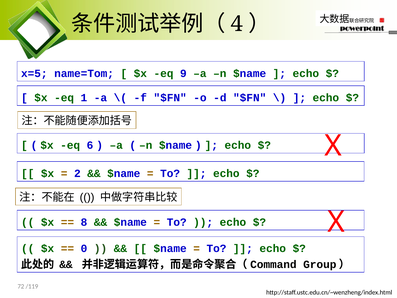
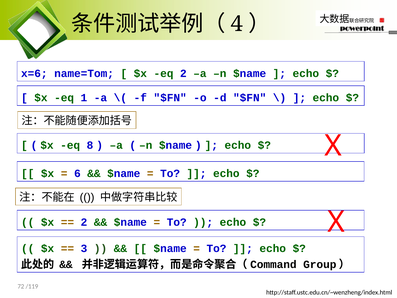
x=5: x=5 -> x=6
eq 9: 9 -> 2
6: 6 -> 8
2: 2 -> 6
8 at (84, 222): 8 -> 2
0: 0 -> 3
